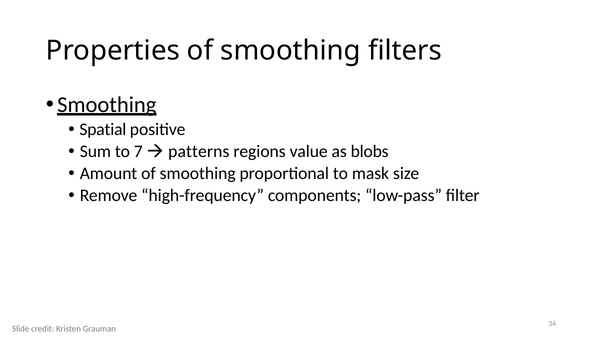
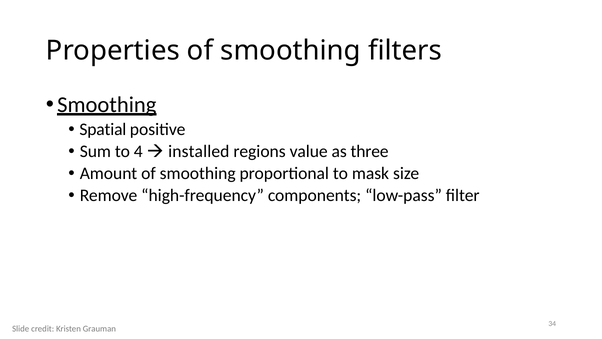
7: 7 -> 4
patterns: patterns -> installed
blobs: blobs -> three
